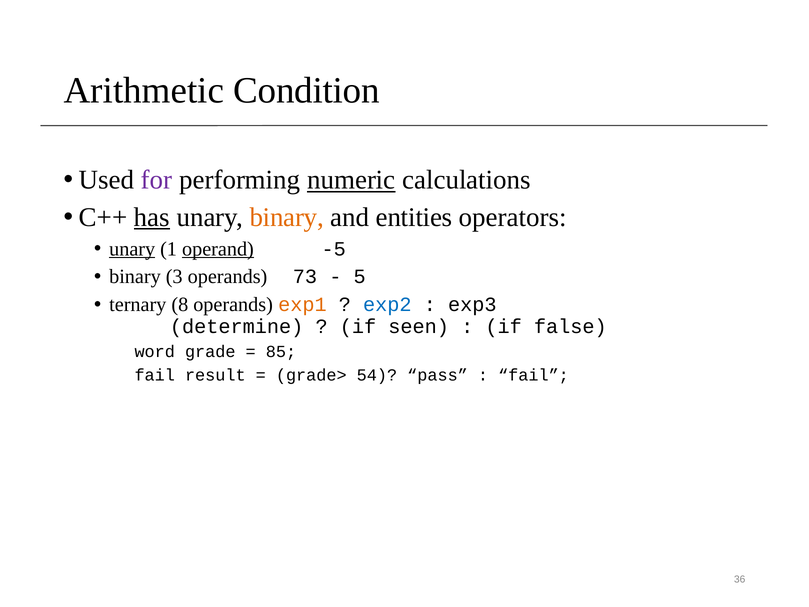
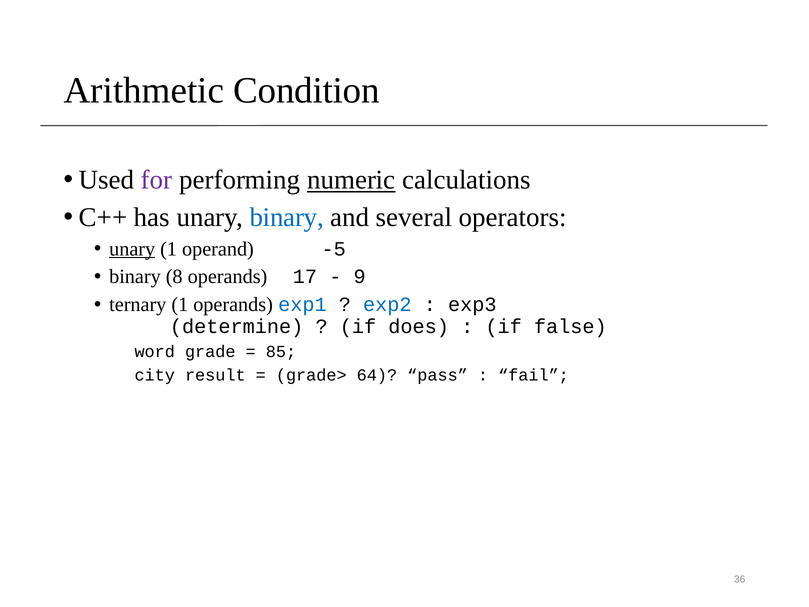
has underline: present -> none
binary at (287, 217) colour: orange -> blue
entities: entities -> several
operand underline: present -> none
3: 3 -> 8
73: 73 -> 17
5: 5 -> 9
ternary 8: 8 -> 1
exp1 colour: orange -> blue
seen: seen -> does
fail at (155, 375): fail -> city
54: 54 -> 64
